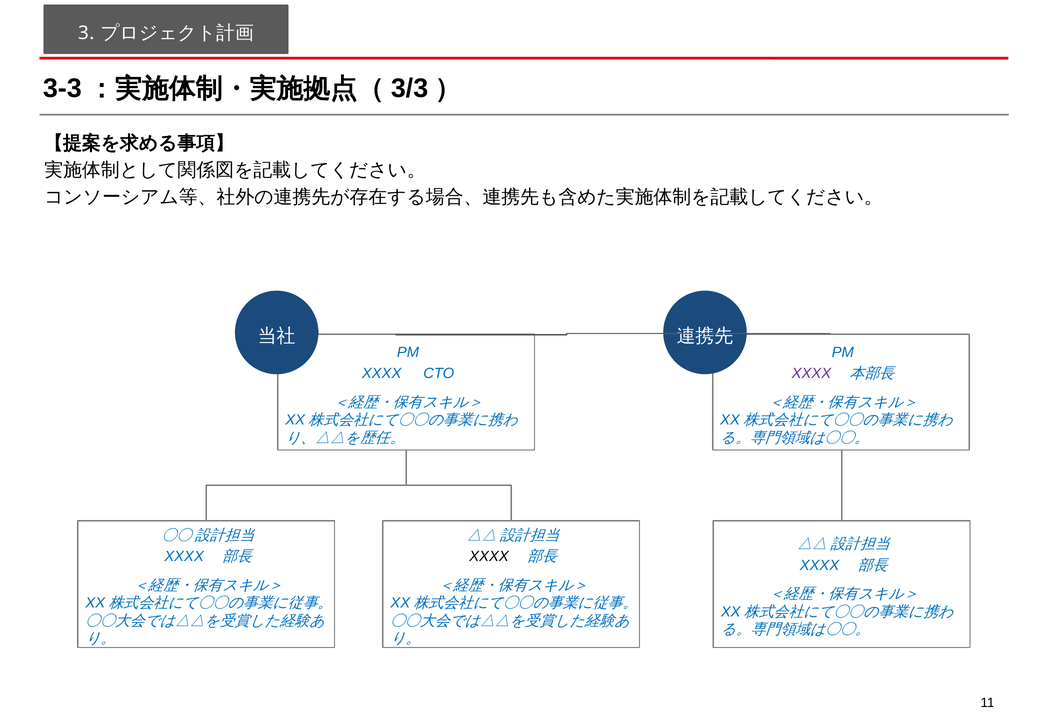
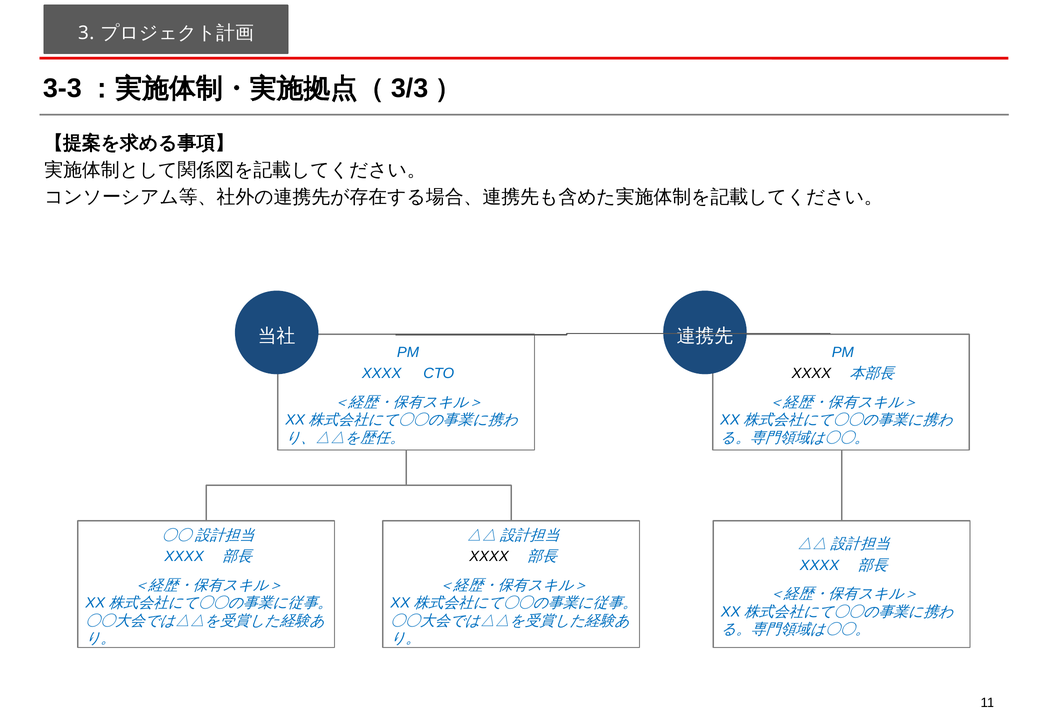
XXXX at (811, 373) colour: purple -> black
